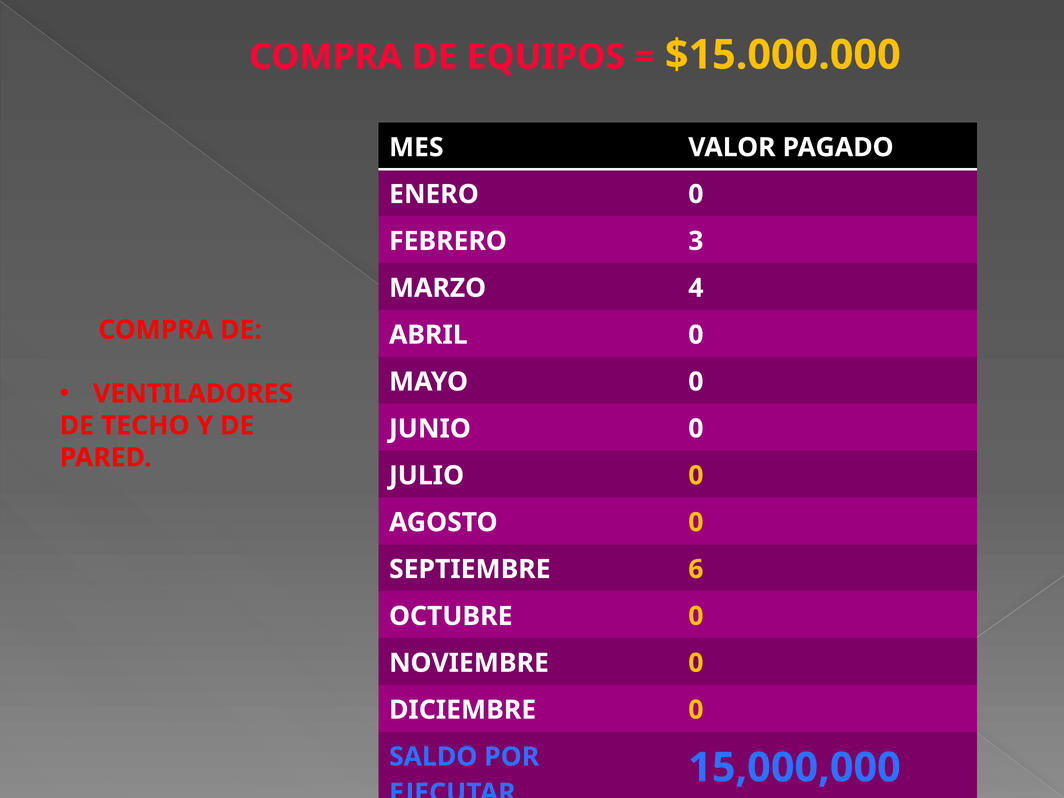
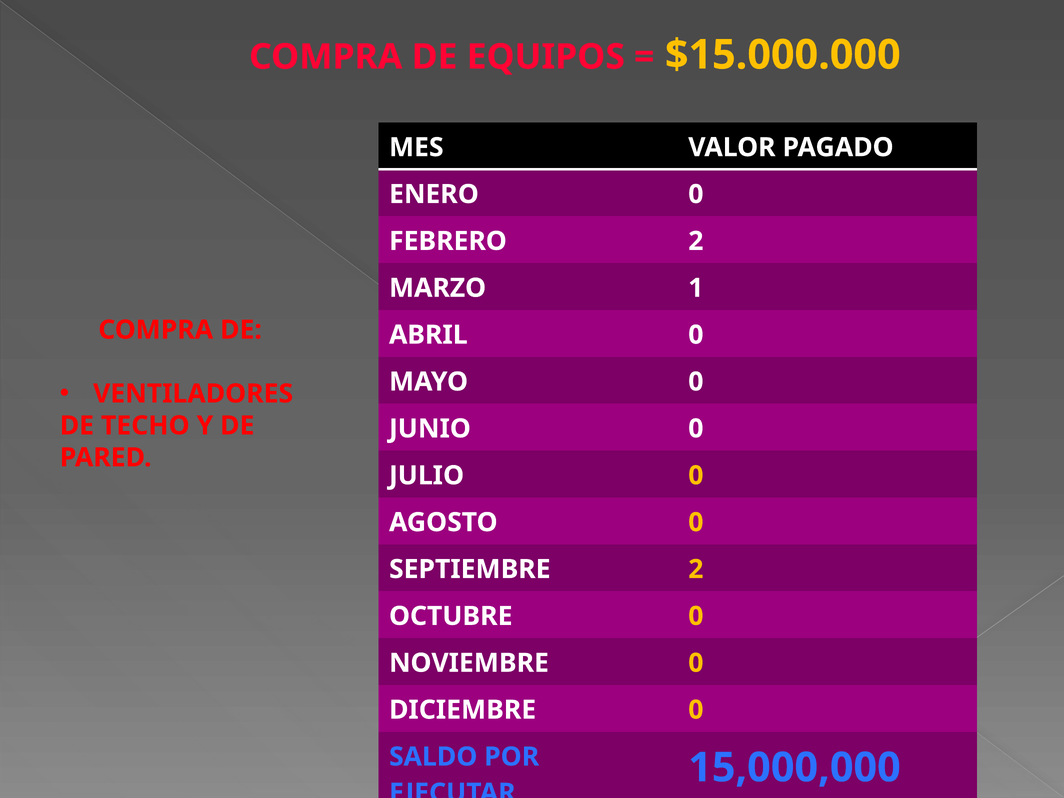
FEBRERO 3: 3 -> 2
4: 4 -> 1
SEPTIEMBRE 6: 6 -> 2
